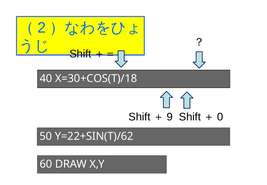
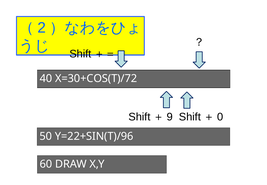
X=30+COS(T)/18: X=30+COS(T)/18 -> X=30+COS(T)/72
Y=22+SIN(T)/62: Y=22+SIN(T)/62 -> Y=22+SIN(T)/96
